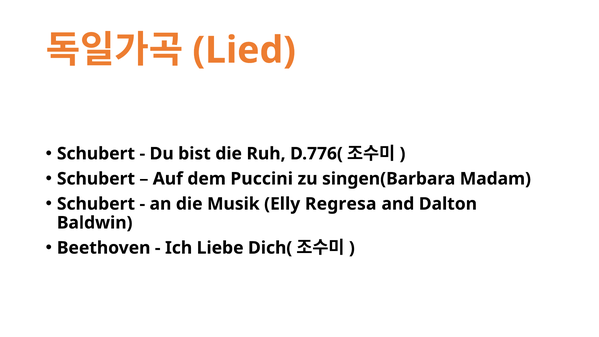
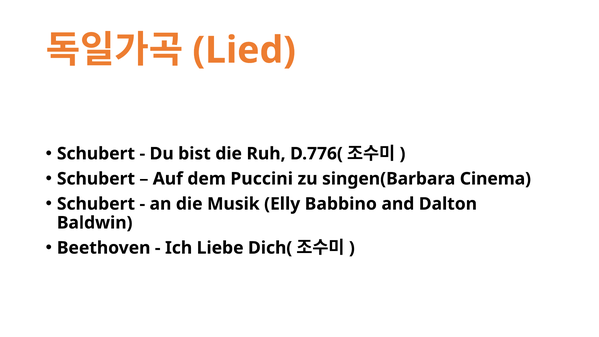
Madam: Madam -> Cinema
Regresa: Regresa -> Babbino
